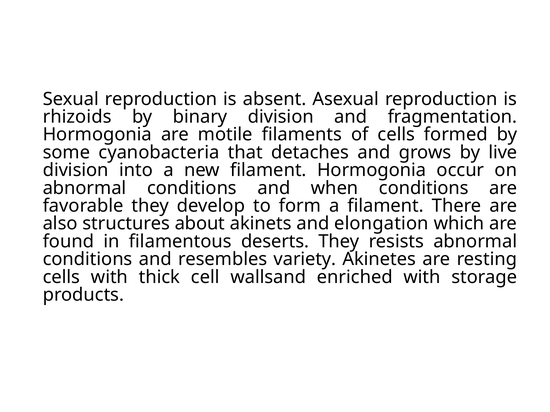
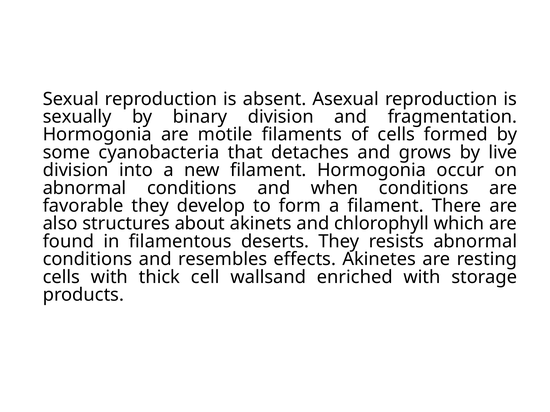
rhizoids: rhizoids -> sexually
elongation: elongation -> chlorophyll
variety: variety -> effects
